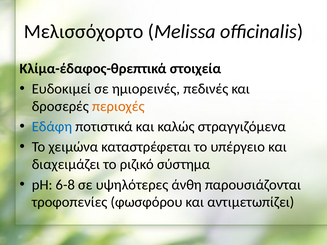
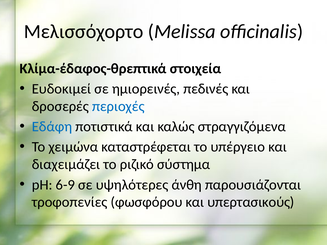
περιοχές colour: orange -> blue
6-8: 6-8 -> 6-9
αντιμετωπίζει: αντιμετωπίζει -> υπερτασικούς
